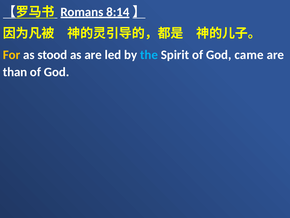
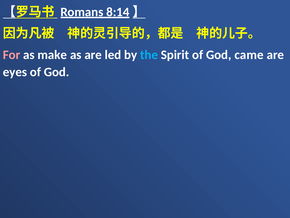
For colour: yellow -> pink
stood: stood -> make
than: than -> eyes
